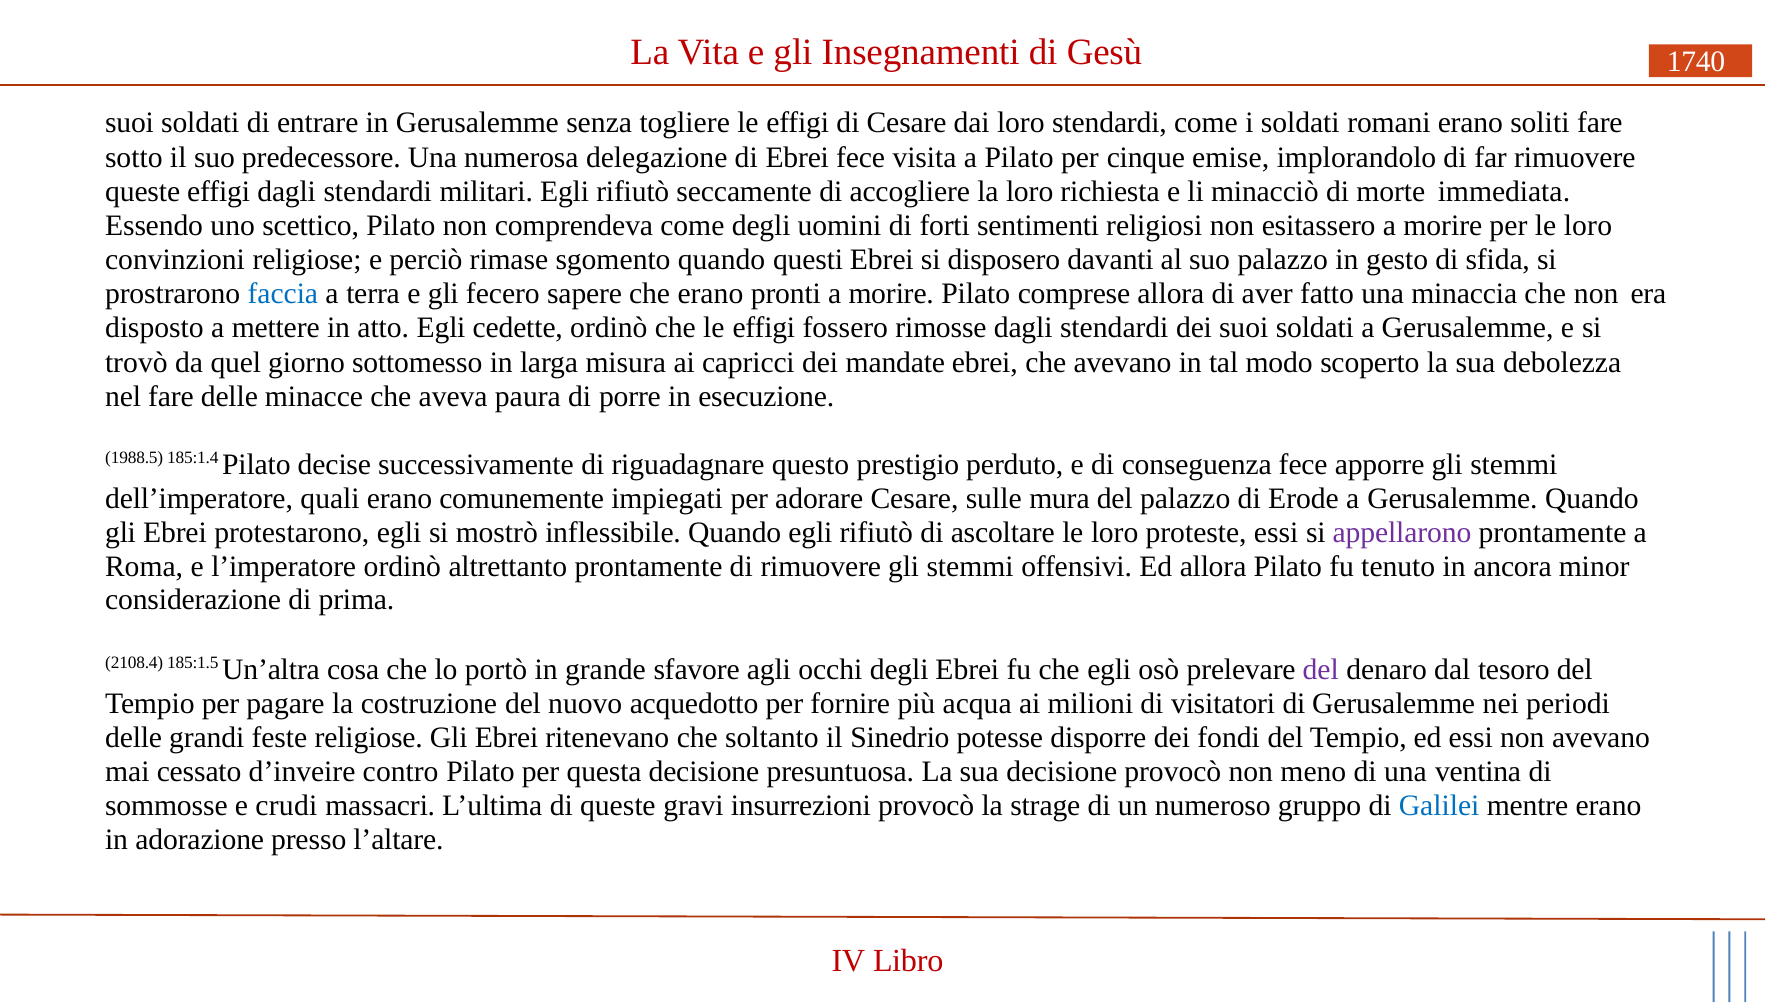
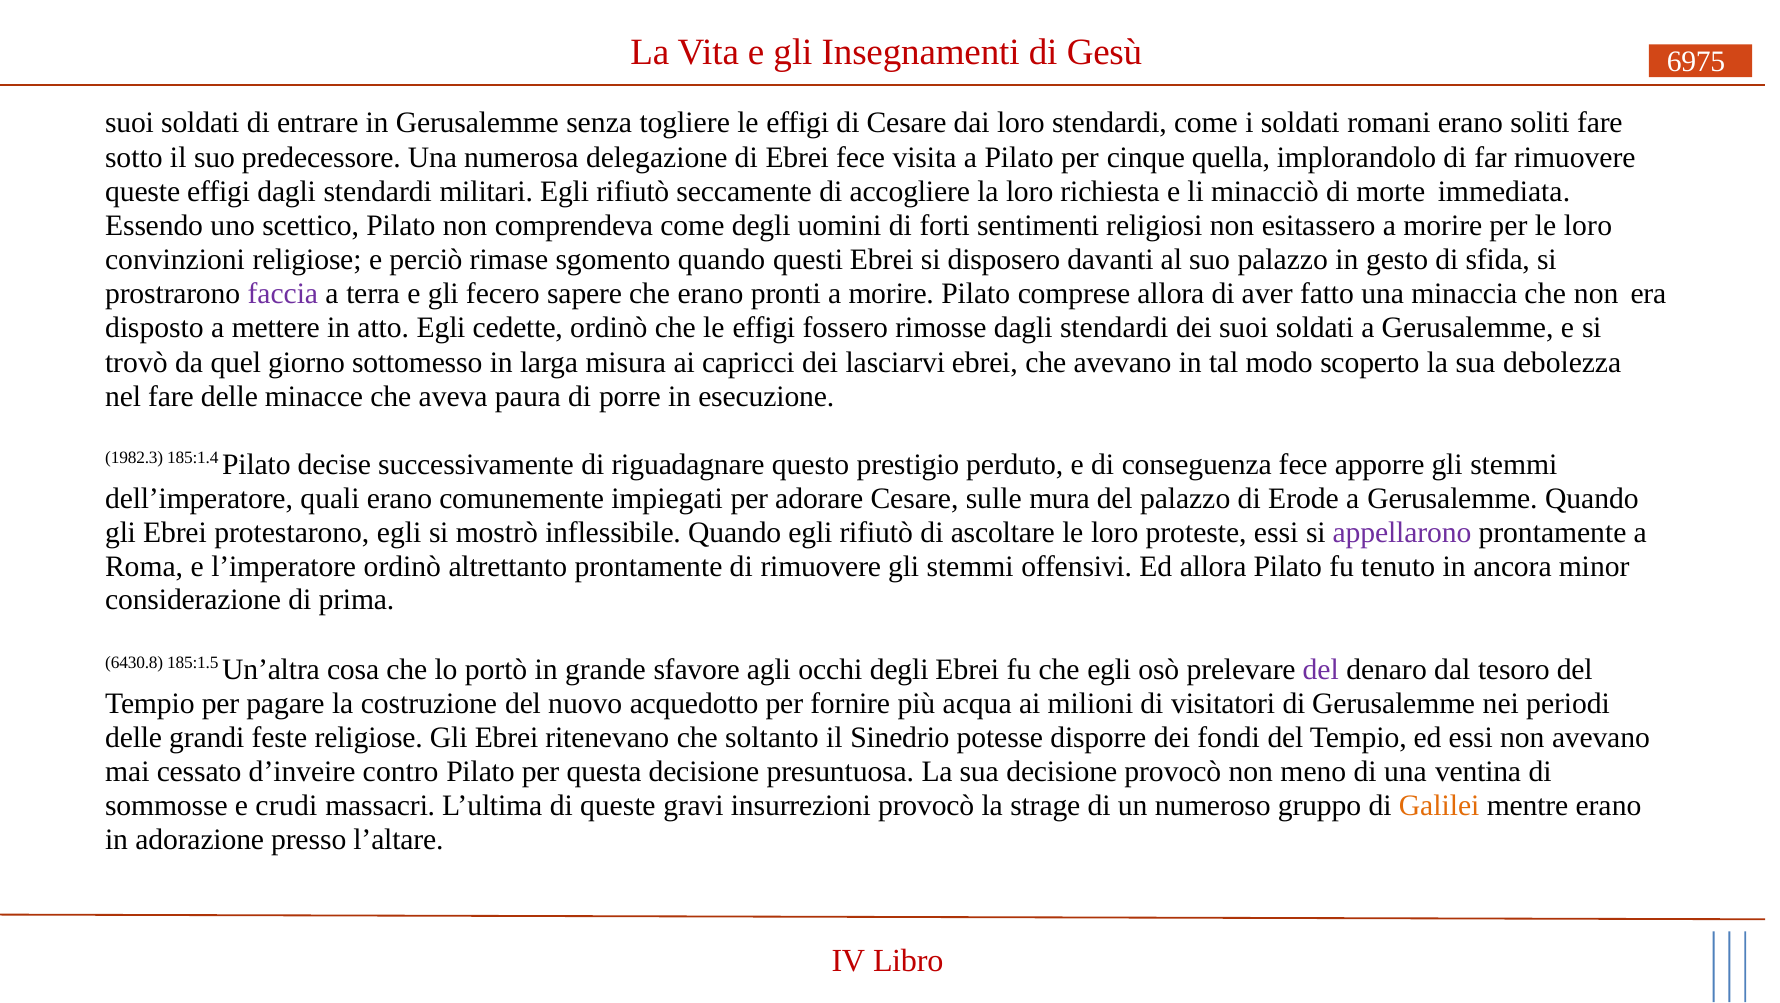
1740: 1740 -> 6975
emise: emise -> quella
faccia colour: blue -> purple
mandate: mandate -> lasciarvi
1988.5: 1988.5 -> 1982.3
2108.4: 2108.4 -> 6430.8
Galilei colour: blue -> orange
